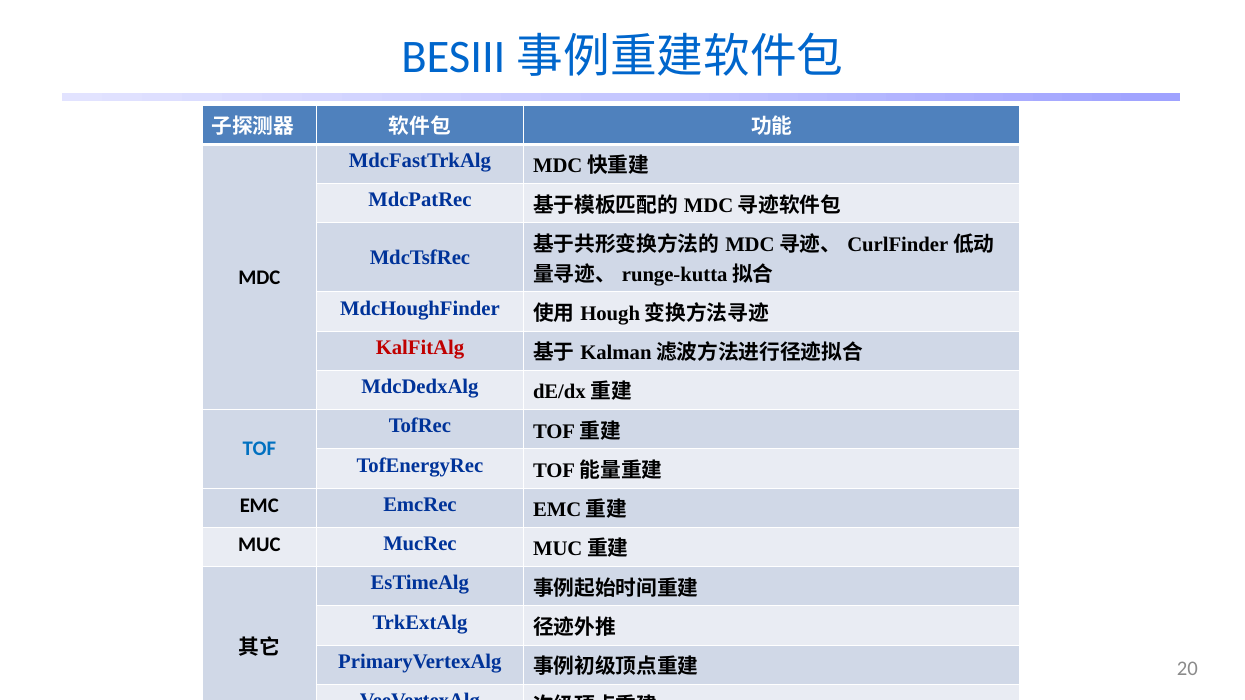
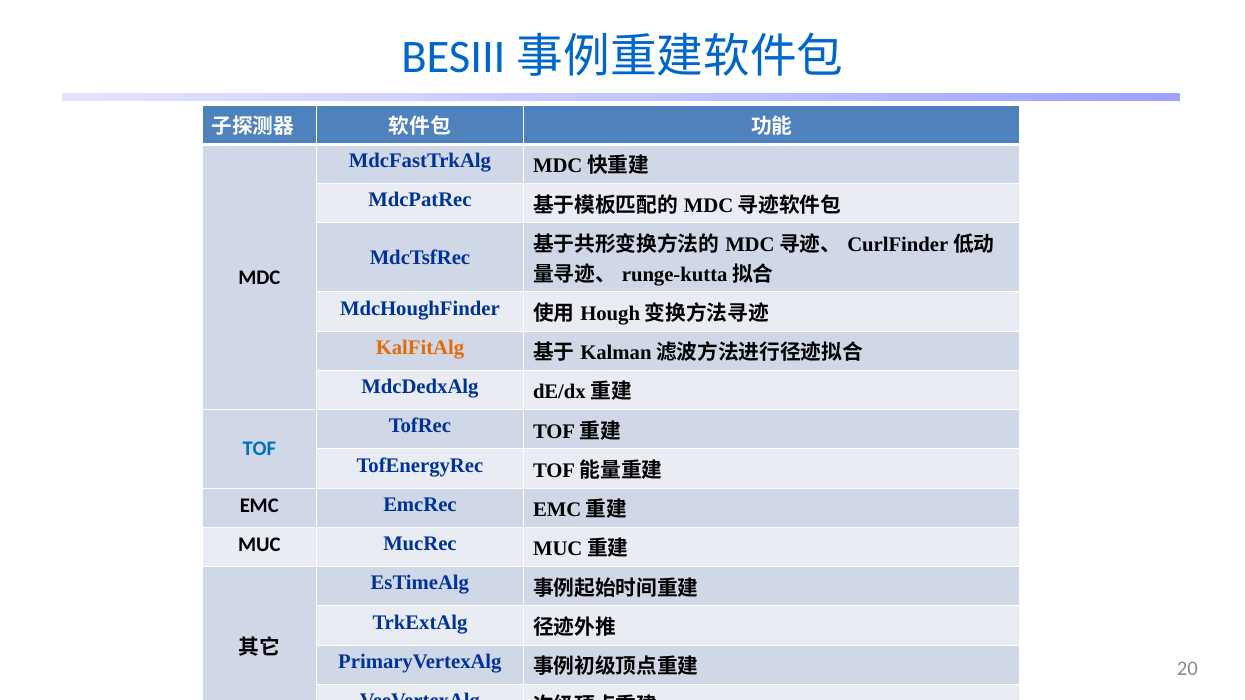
KalFitAlg colour: red -> orange
